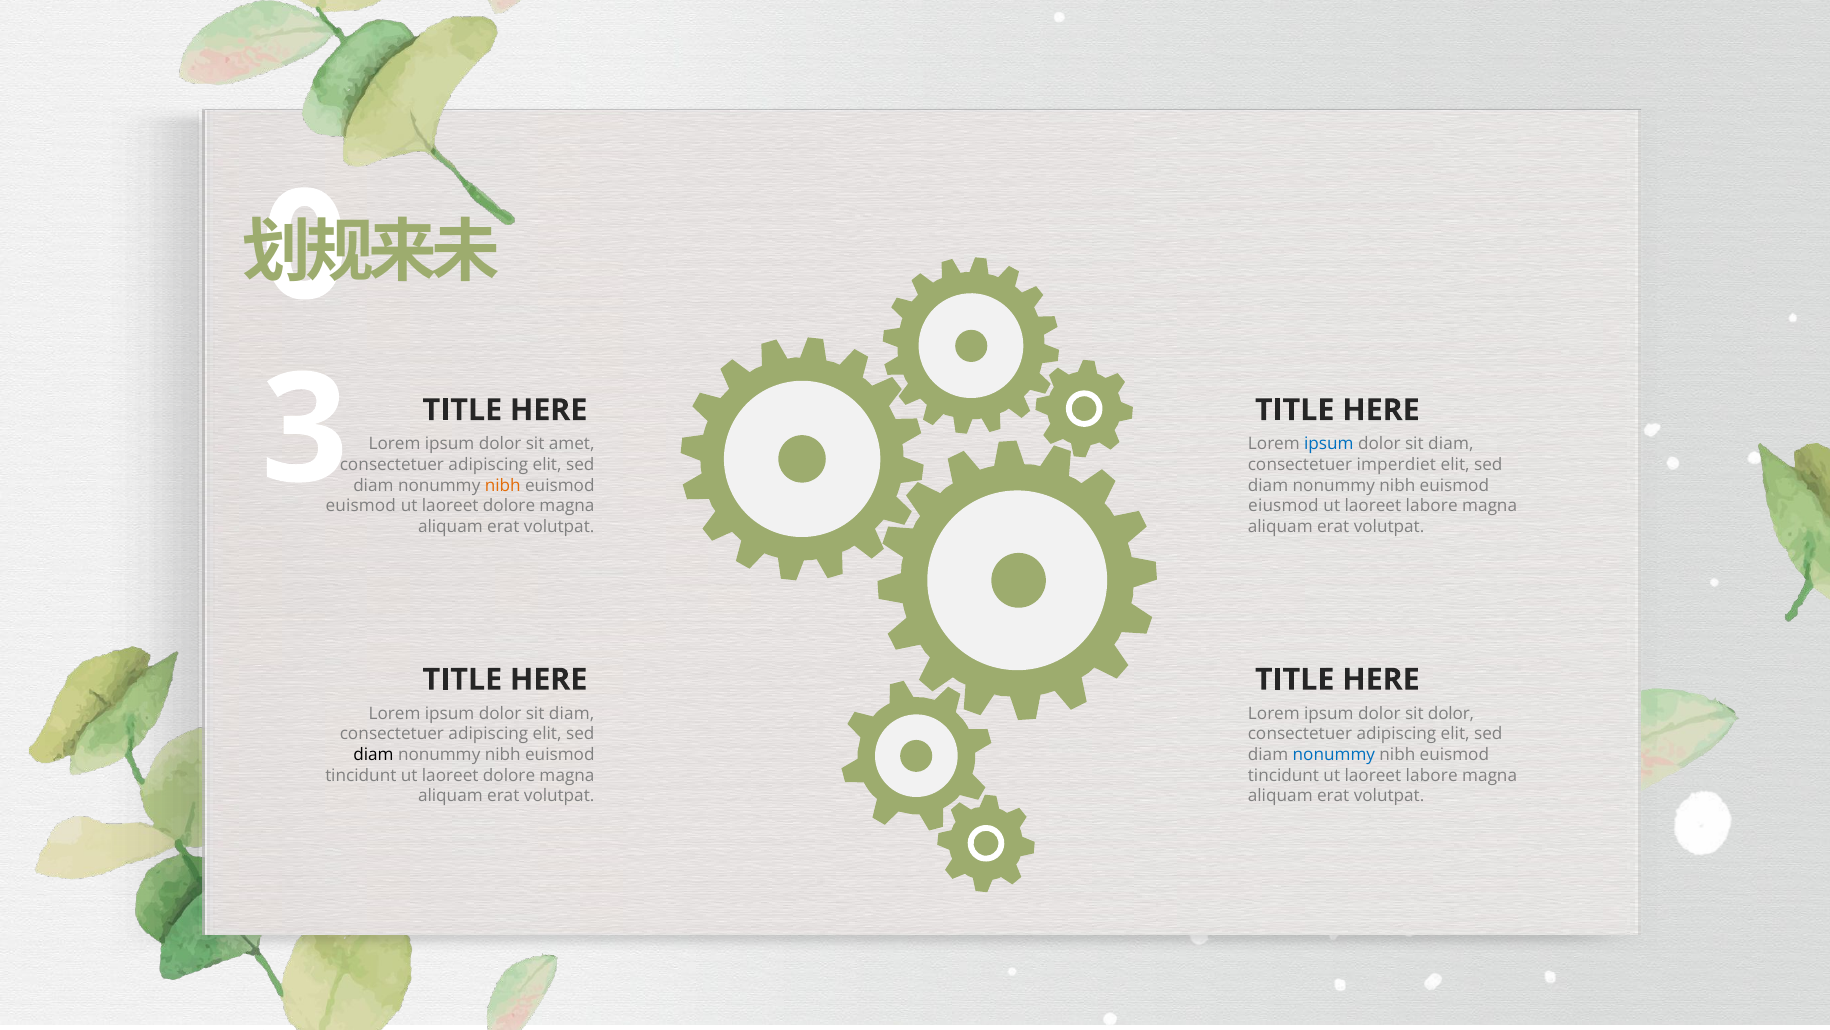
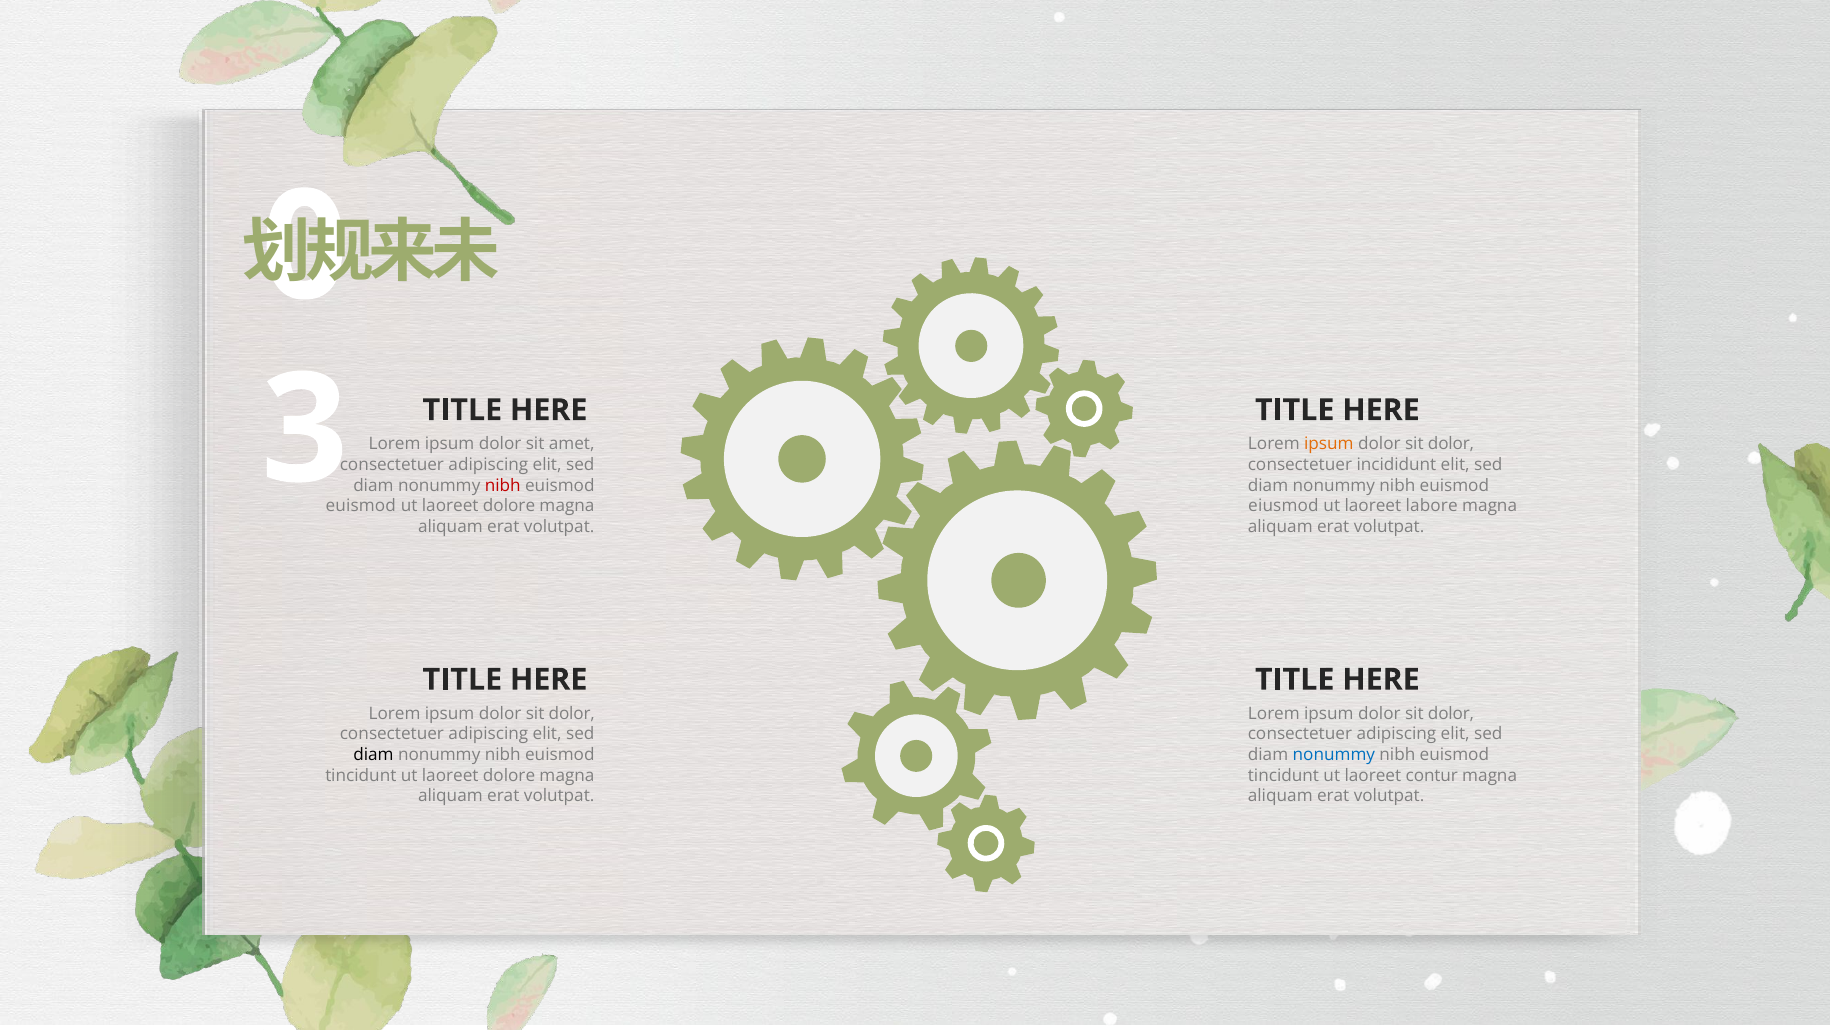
ipsum at (1329, 444) colour: blue -> orange
diam at (1451, 444): diam -> dolor
imperdiet: imperdiet -> incididunt
nibh at (503, 485) colour: orange -> red
diam at (572, 713): diam -> dolor
tincidunt ut laoreet labore: labore -> contur
